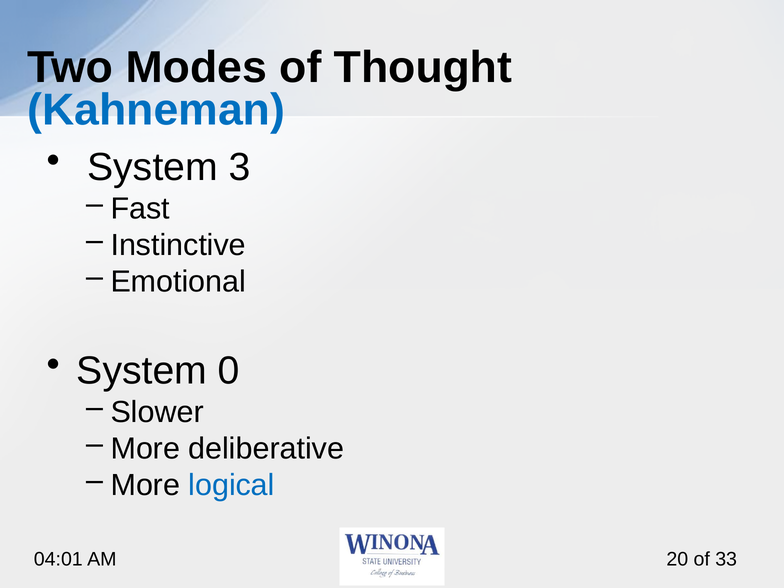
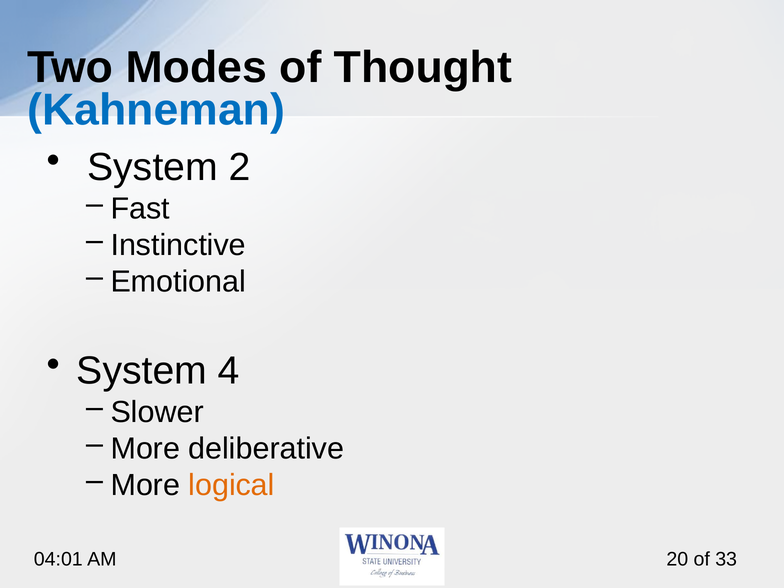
3: 3 -> 2
0: 0 -> 4
logical colour: blue -> orange
